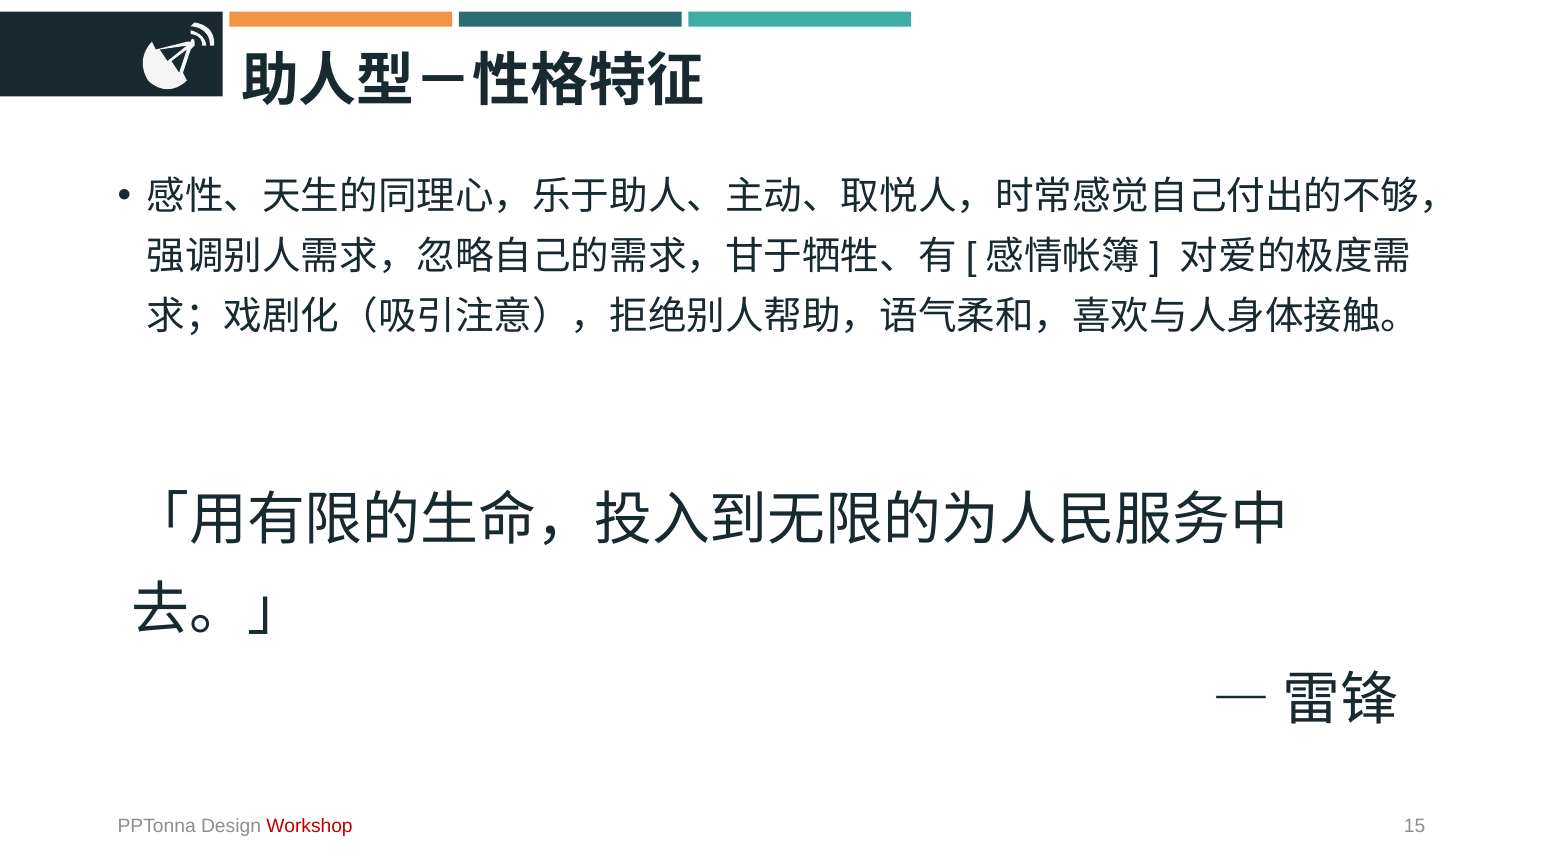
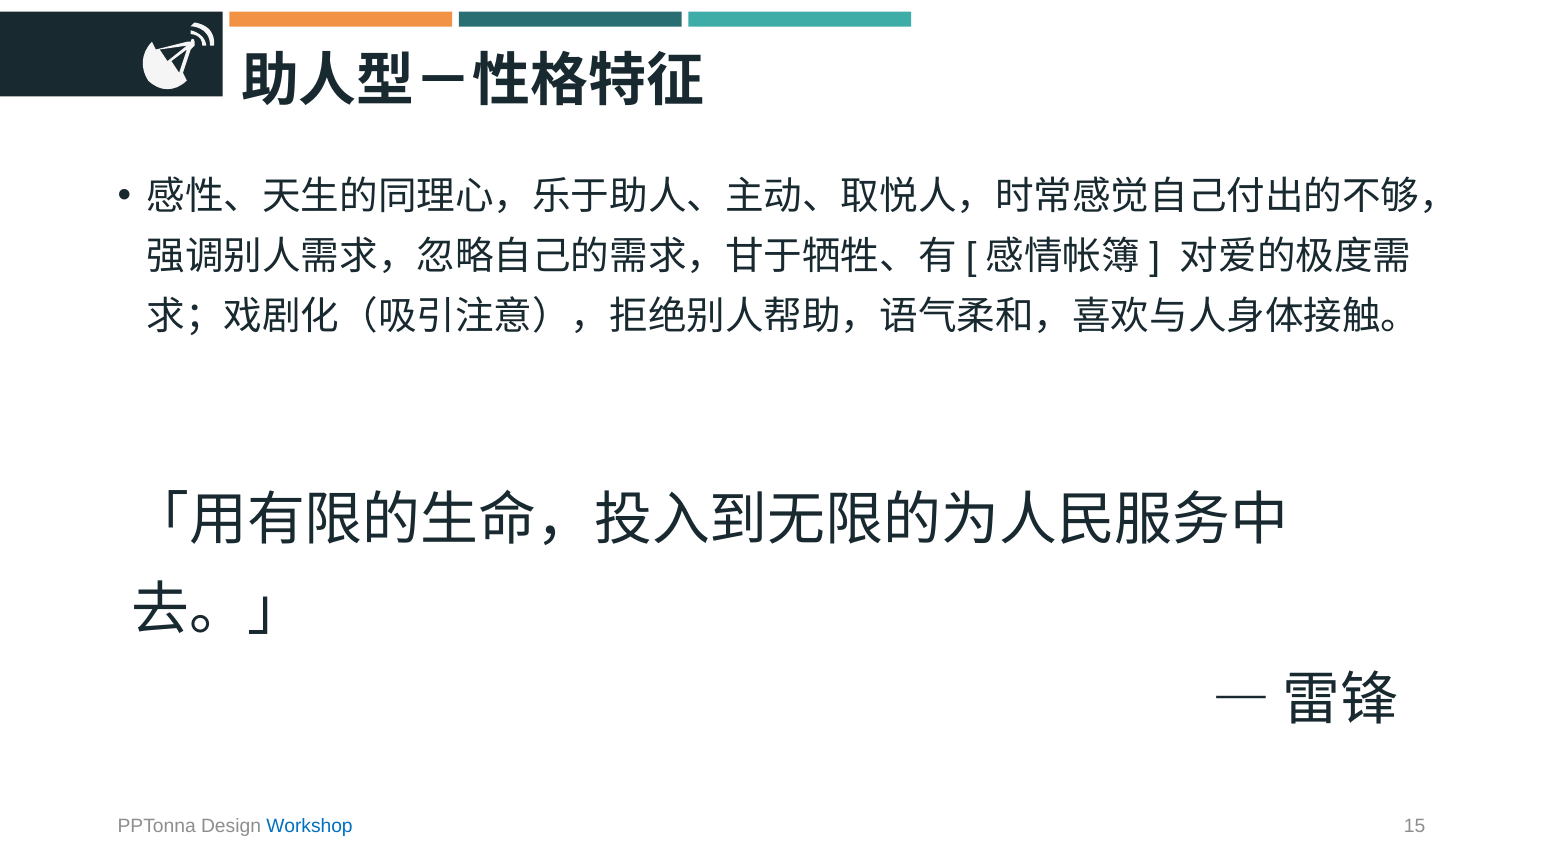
Workshop colour: red -> blue
